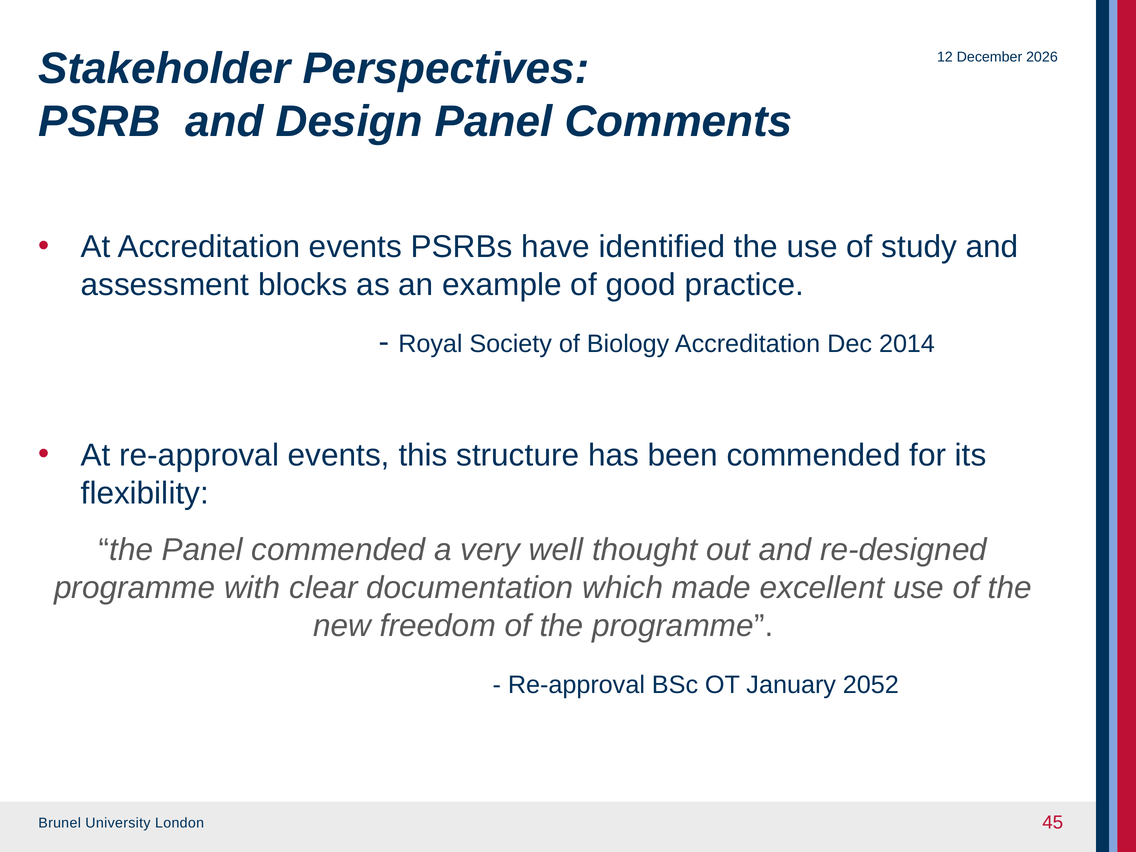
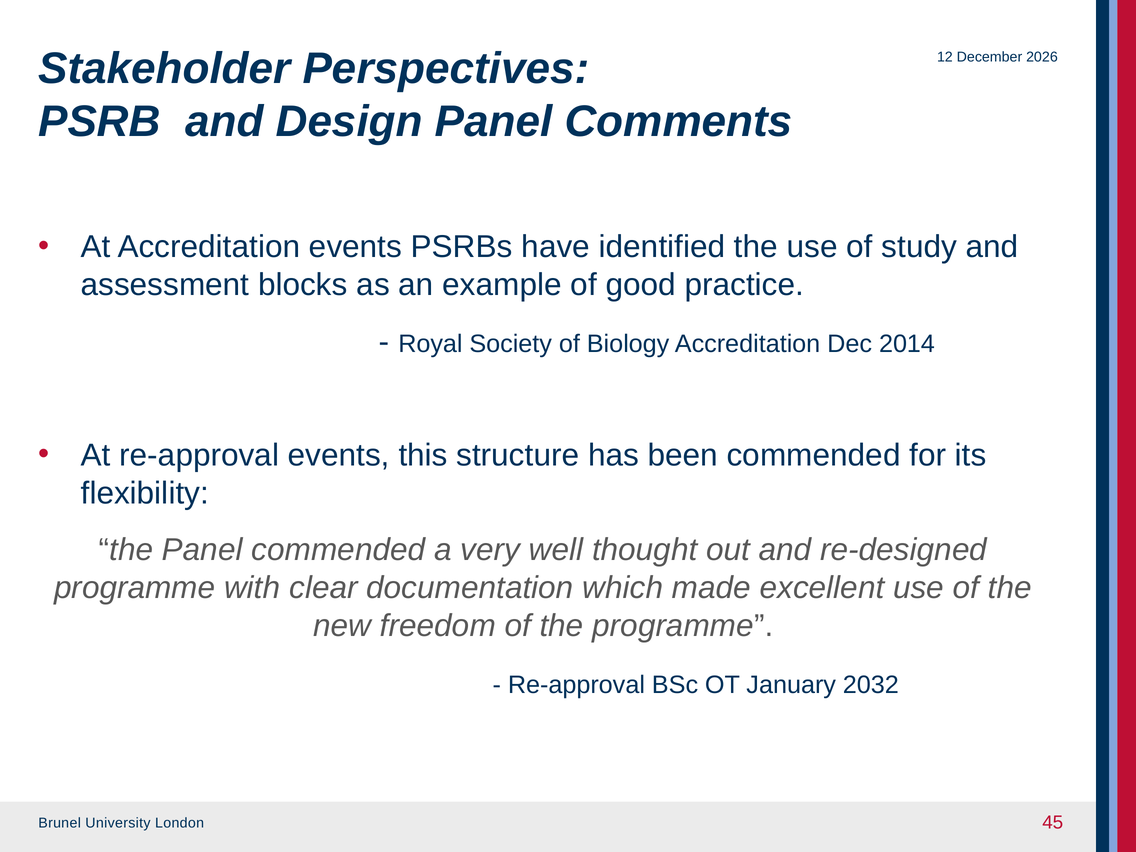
2052: 2052 -> 2032
